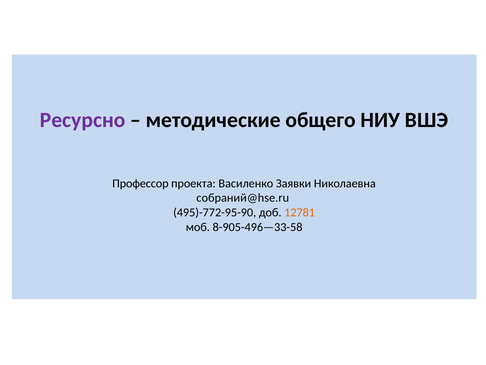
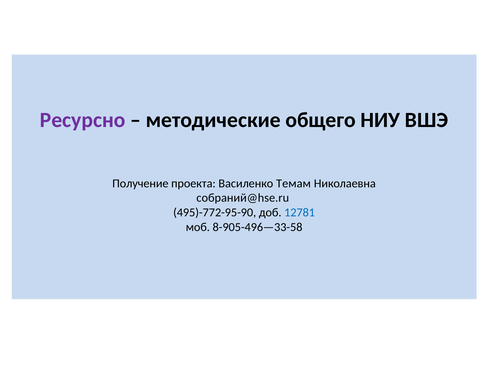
Профессор: Профессор -> Получение
Заявки: Заявки -> Темам
12781 colour: orange -> blue
